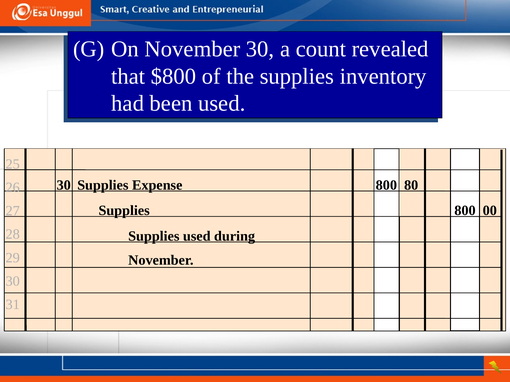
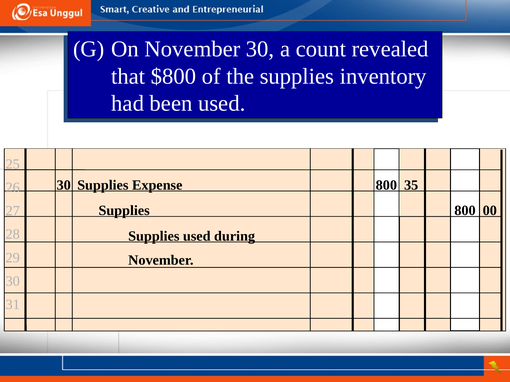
80: 80 -> 35
